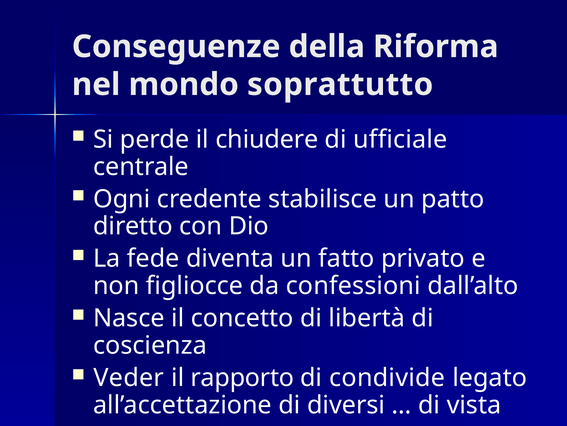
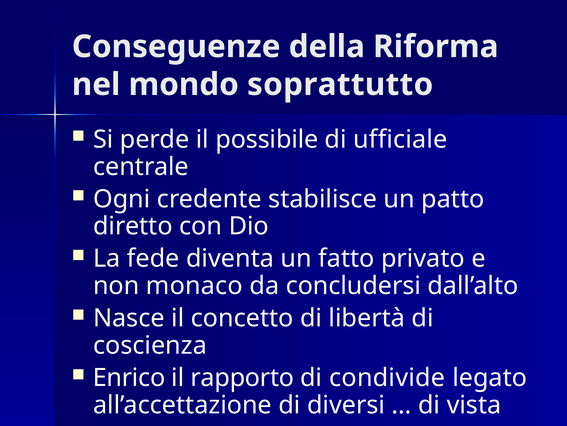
chiudere: chiudere -> possibile
figliocce: figliocce -> monaco
confessioni: confessioni -> concludersi
Veder: Veder -> Enrico
